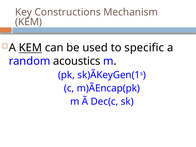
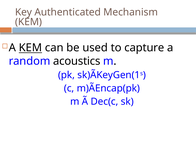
Constructions: Constructions -> Authenticated
specific: specific -> capture
